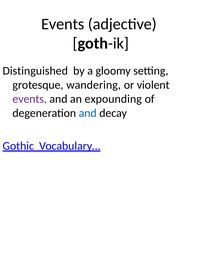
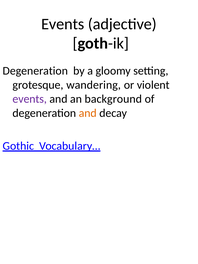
Distinguished at (35, 71): Distinguished -> Degeneration
expounding: expounding -> background
and at (88, 113) colour: blue -> orange
